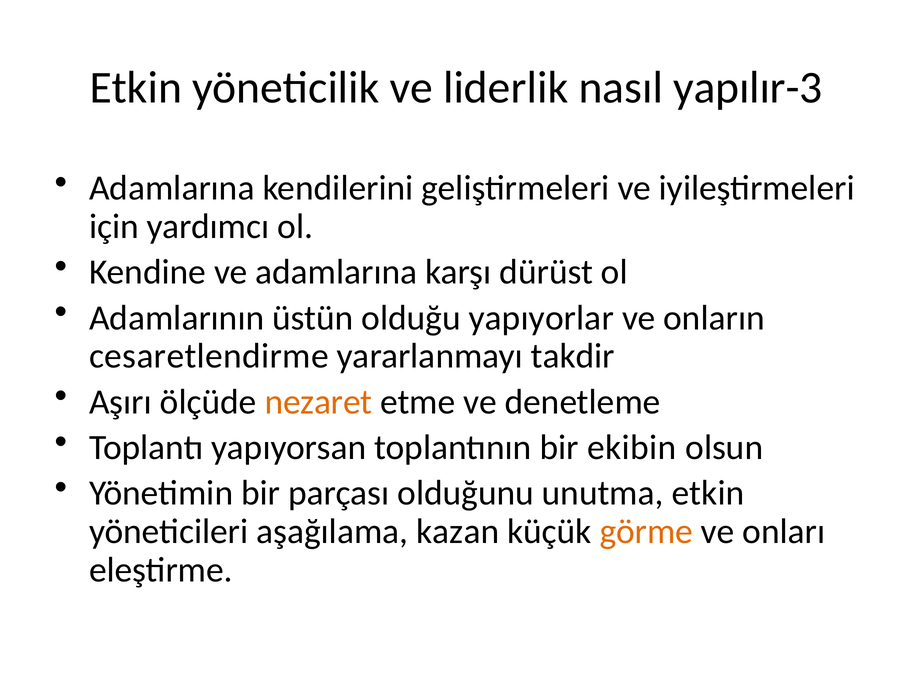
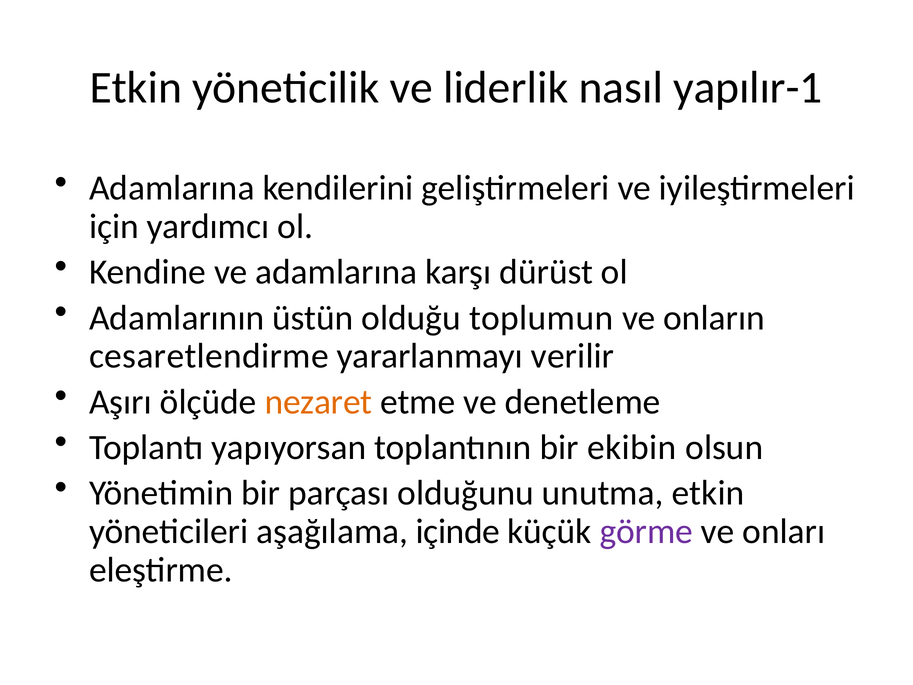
yapılır-3: yapılır-3 -> yapılır-1
yapıyorlar: yapıyorlar -> toplumun
takdir: takdir -> verilir
kazan: kazan -> içinde
görme colour: orange -> purple
